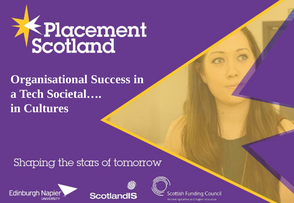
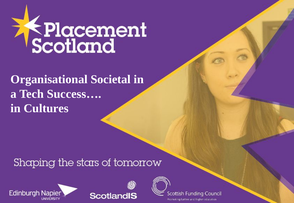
Success: Success -> Societal
Societal…: Societal… -> Success…
